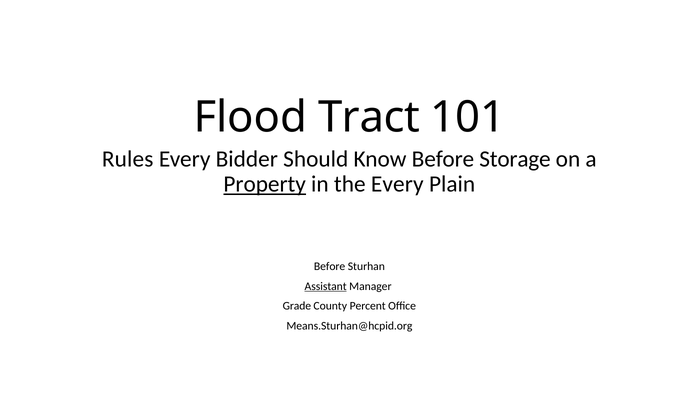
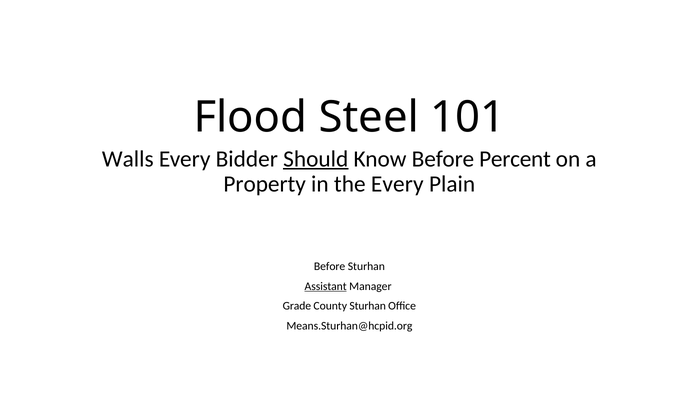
Tract: Tract -> Steel
Rules: Rules -> Walls
Should underline: none -> present
Storage: Storage -> Percent
Property underline: present -> none
County Percent: Percent -> Sturhan
